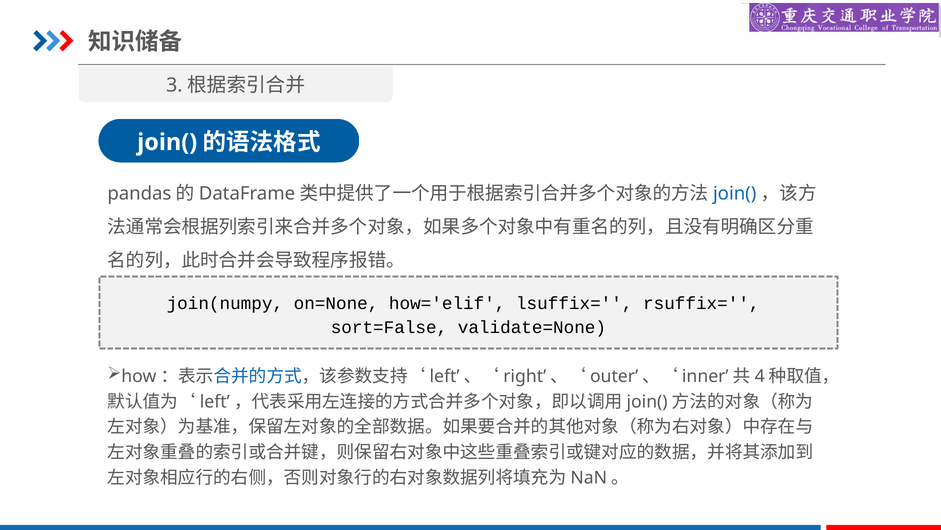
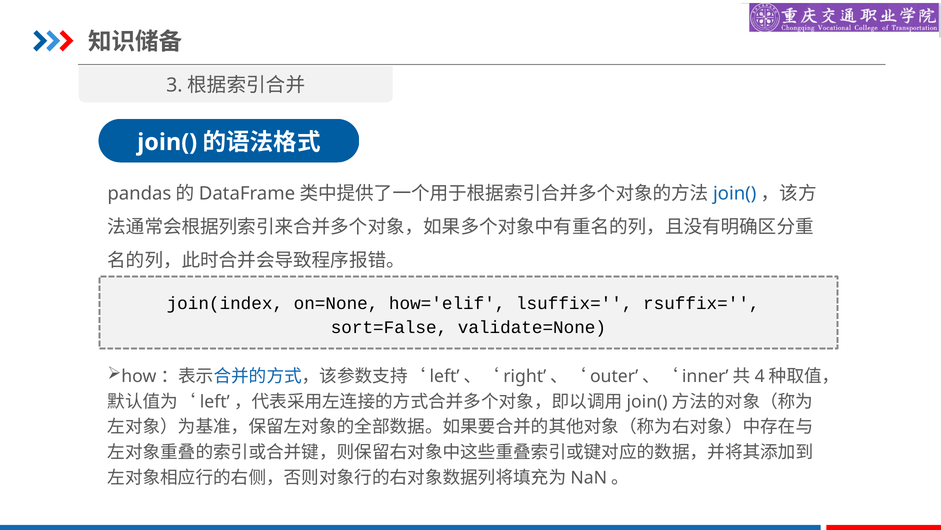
join(numpy: join(numpy -> join(index
